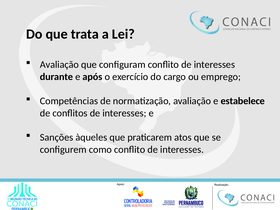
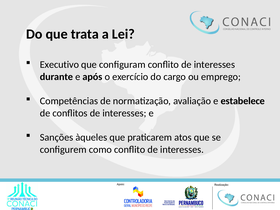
Avaliação at (59, 65): Avaliação -> Executivo
